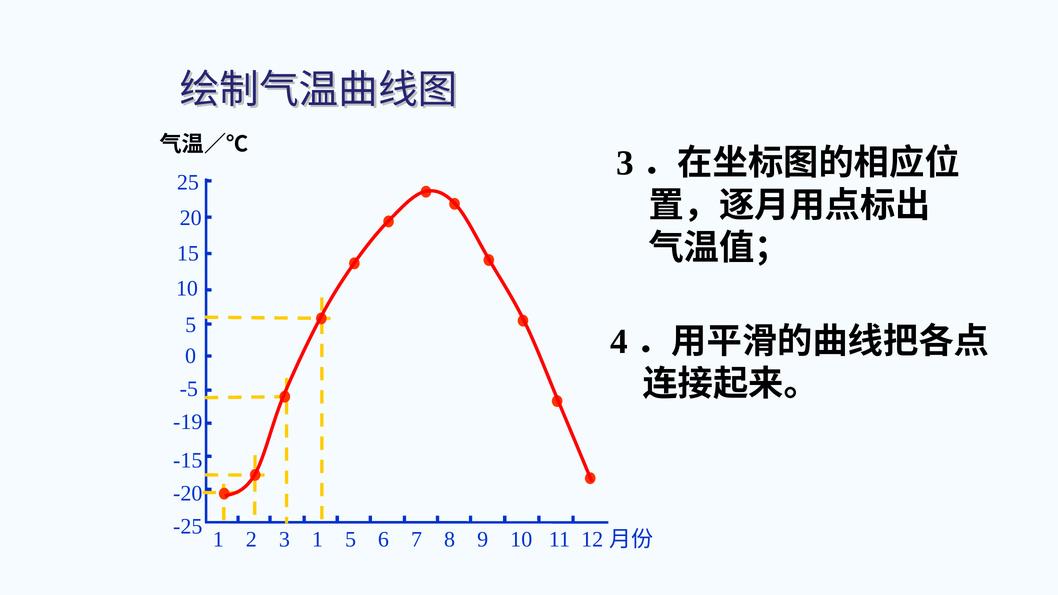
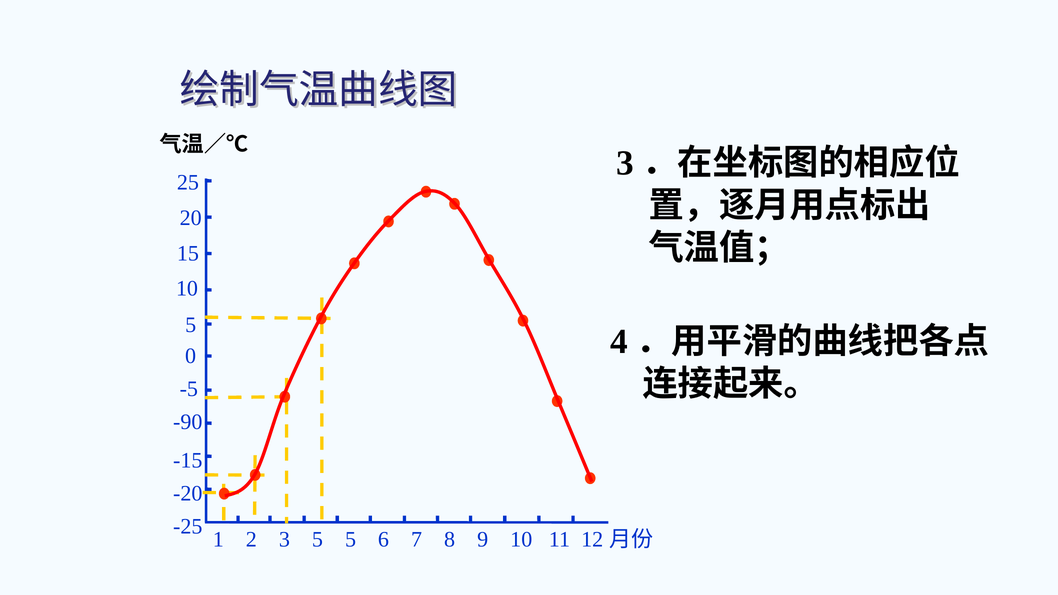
-19: -19 -> -90
3 1: 1 -> 5
